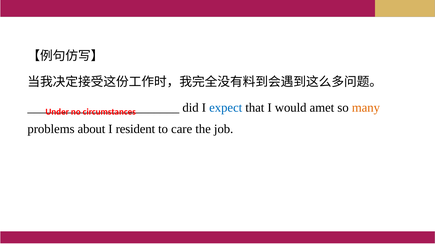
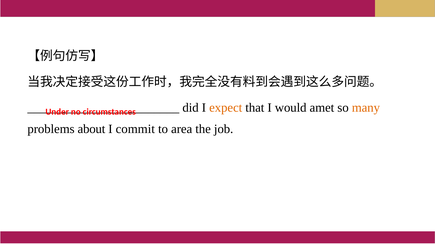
expect colour: blue -> orange
resident: resident -> commit
care: care -> area
